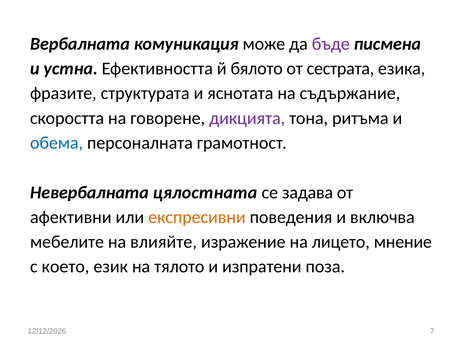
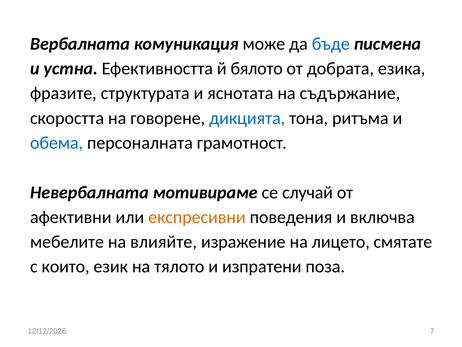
бъде colour: purple -> blue
сестрата: сестрата -> добрата
дикцията colour: purple -> blue
цялостната: цялостната -> мотивираме
задава: задава -> случай
мнение: мнение -> смятате
което: което -> които
